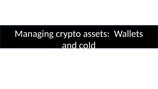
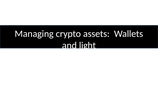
cold: cold -> light
